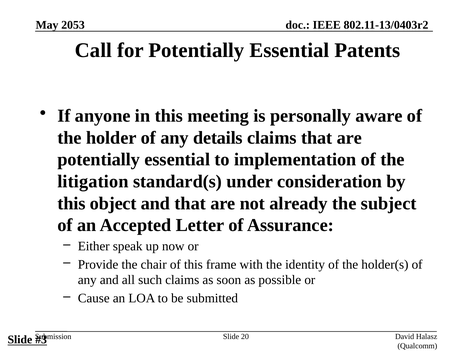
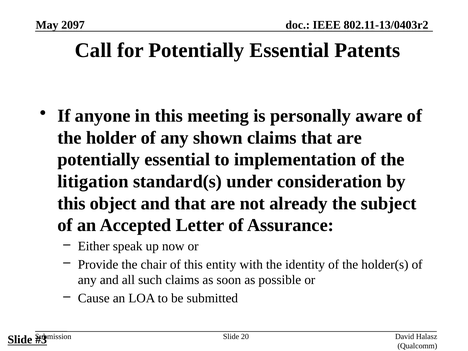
2053: 2053 -> 2097
details: details -> shown
frame: frame -> entity
